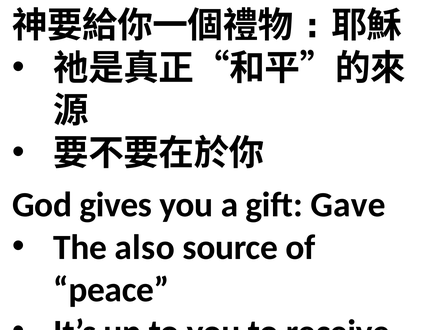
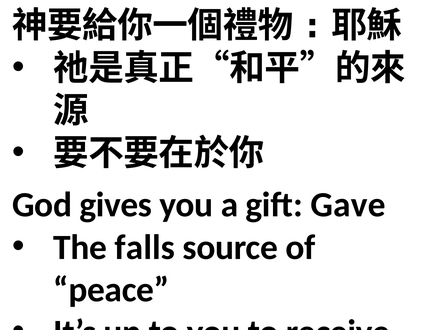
also: also -> falls
